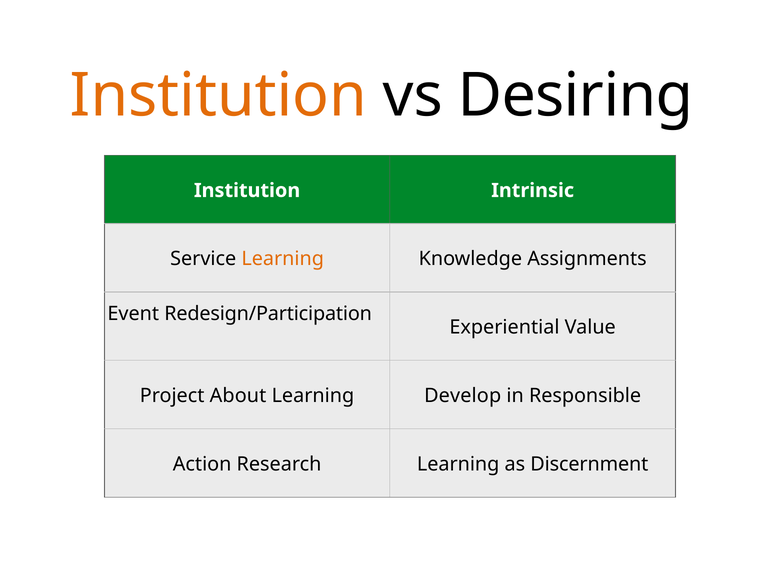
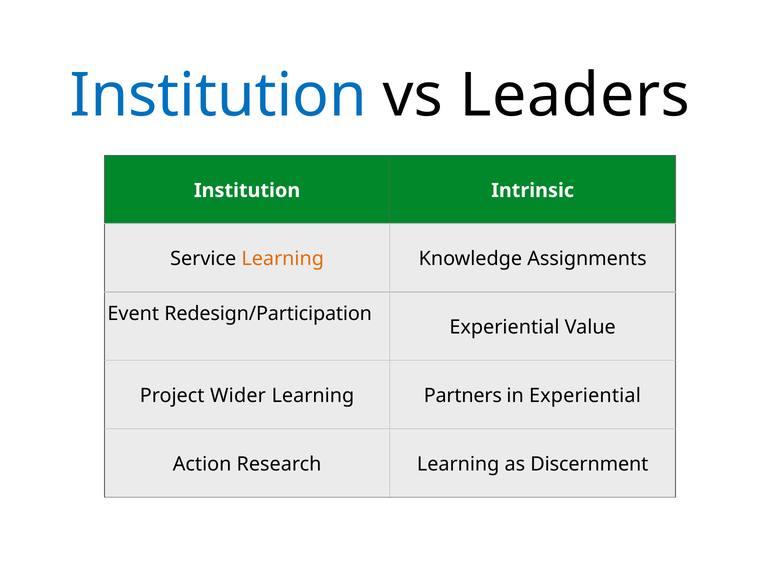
Institution at (218, 96) colour: orange -> blue
Desiring: Desiring -> Leaders
About: About -> Wider
Develop: Develop -> Partners
in Responsible: Responsible -> Experiential
